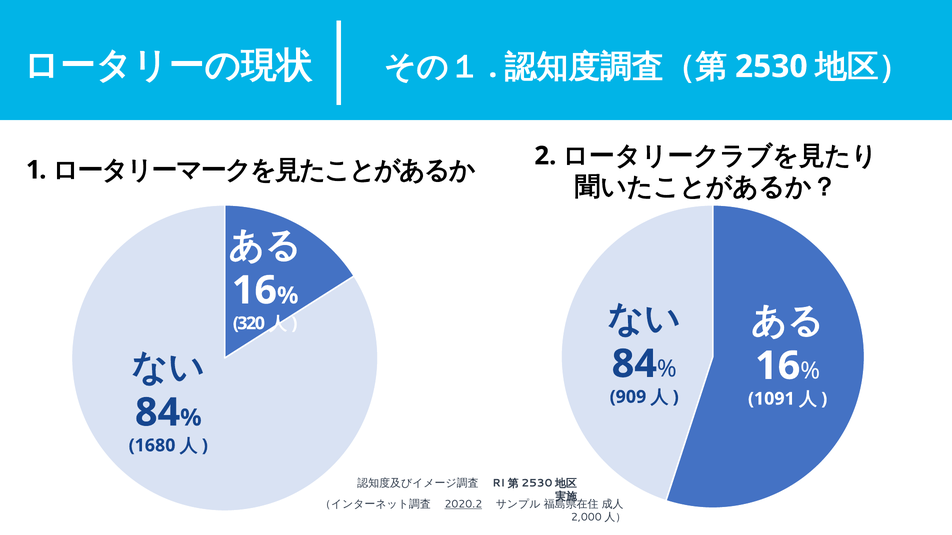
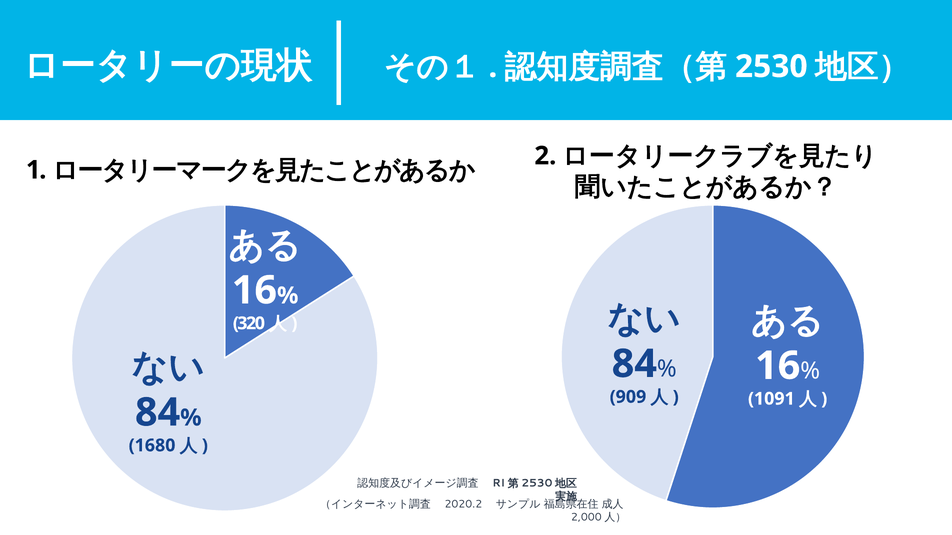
2020.2 underline: present -> none
